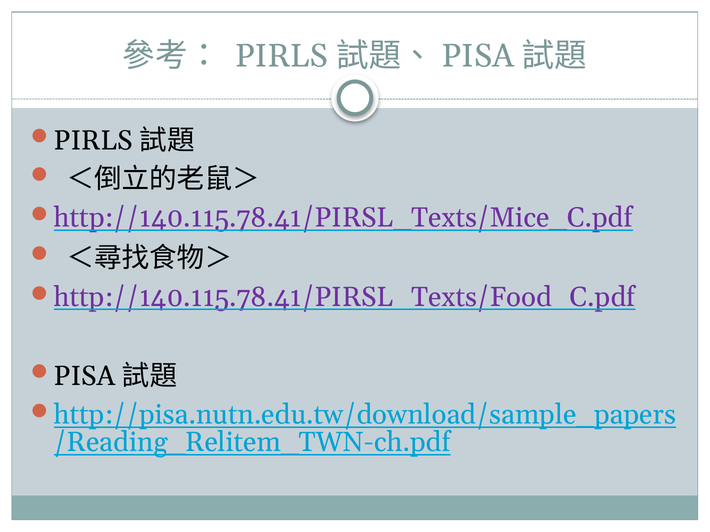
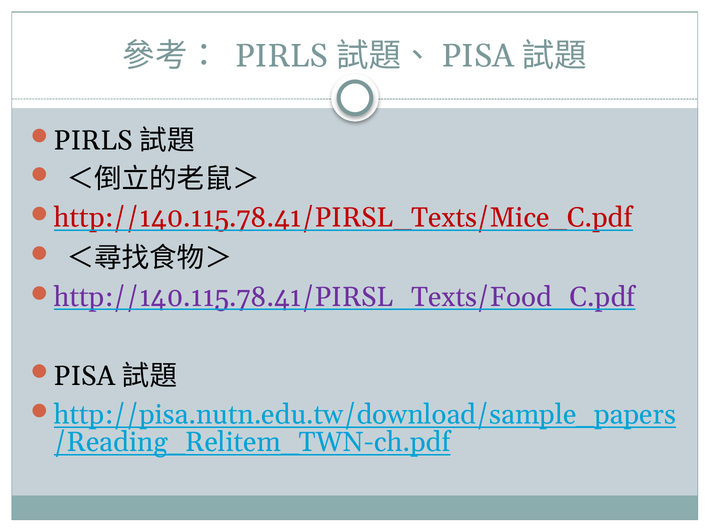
http://140.115.78.41/PIRSL_Texts/Mice_C.pdf colour: purple -> red
